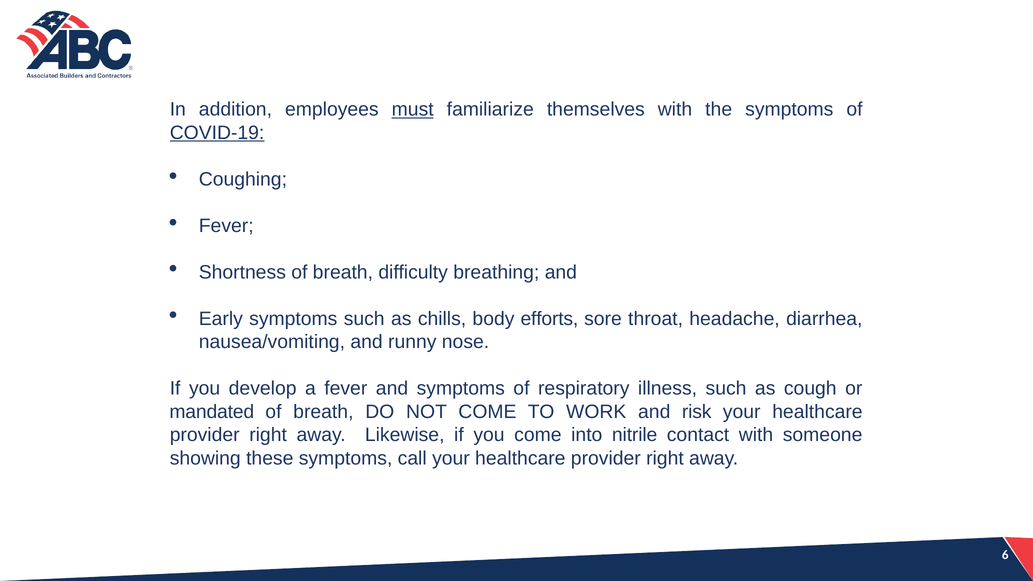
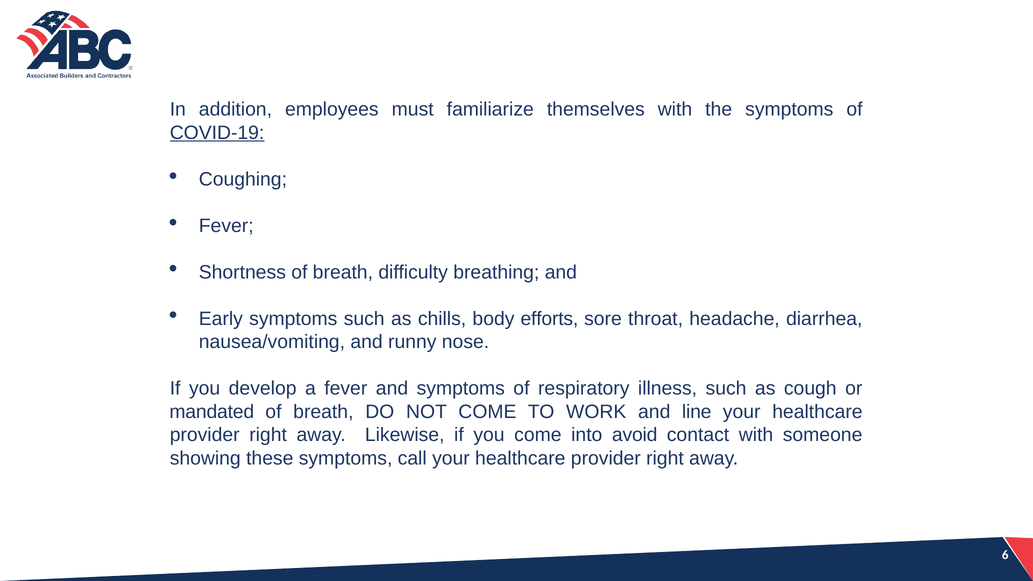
must underline: present -> none
risk: risk -> line
nitrile: nitrile -> avoid
